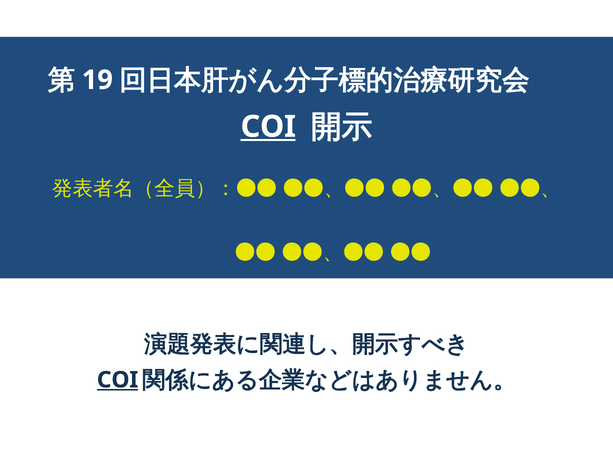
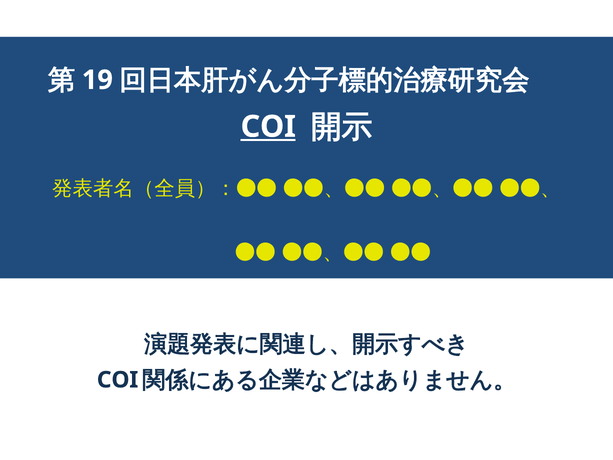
COI at (118, 380) underline: present -> none
